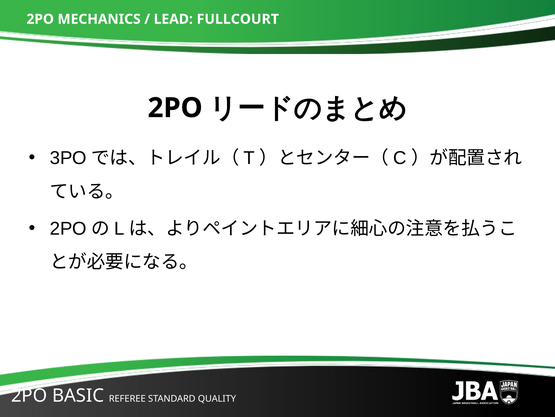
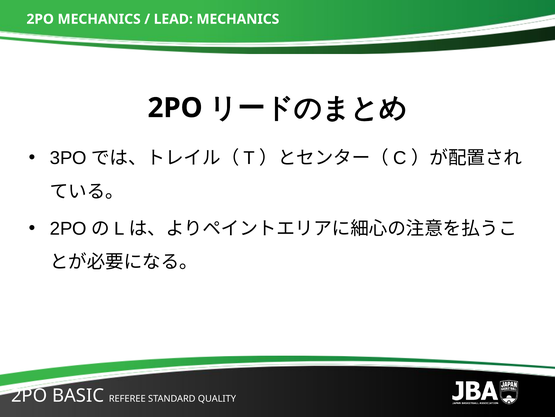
LEAD FULLCOURT: FULLCOURT -> MECHANICS
